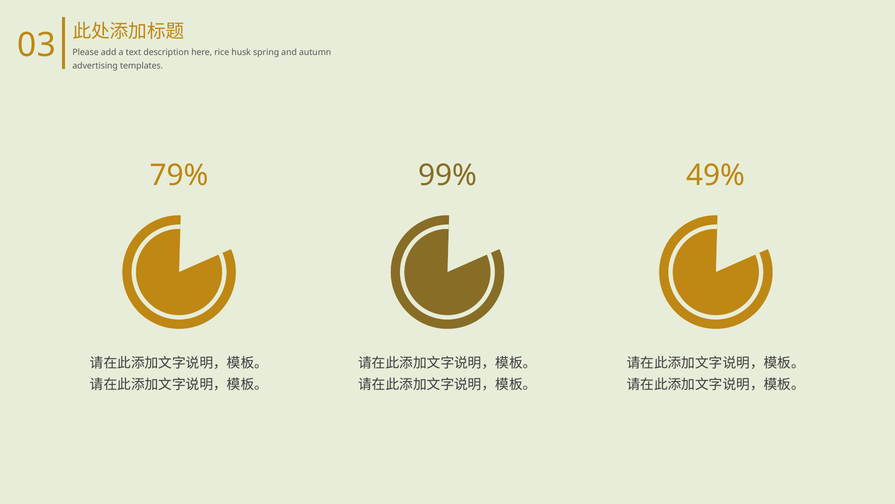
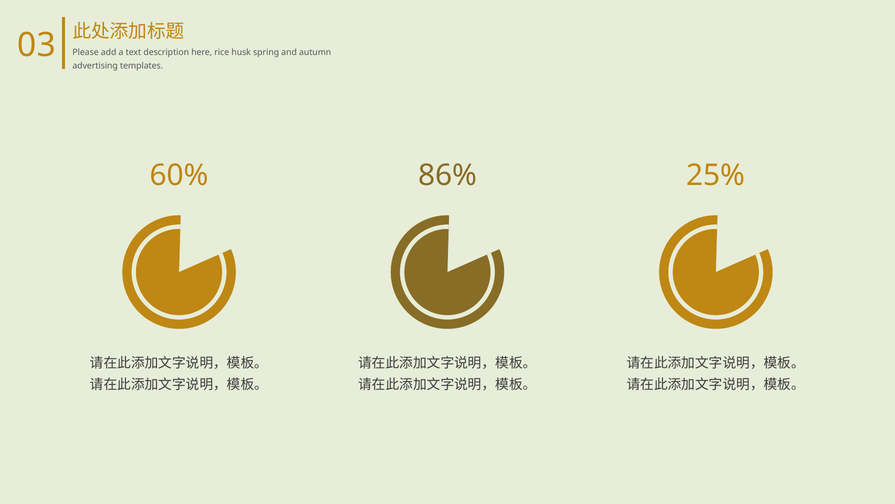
79%: 79% -> 60%
99%: 99% -> 86%
49%: 49% -> 25%
